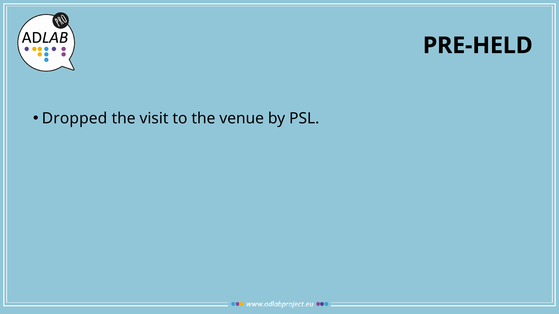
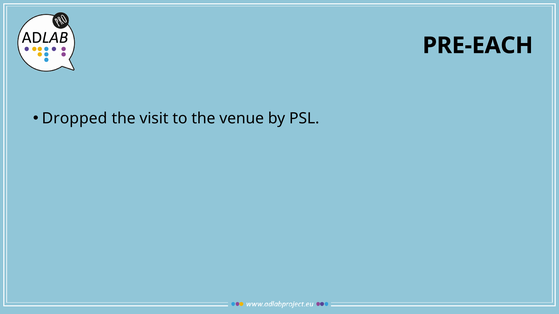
PRE-HELD: PRE-HELD -> PRE-EACH
